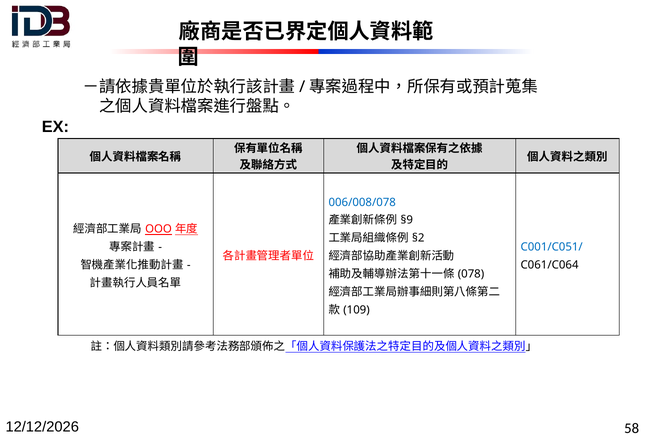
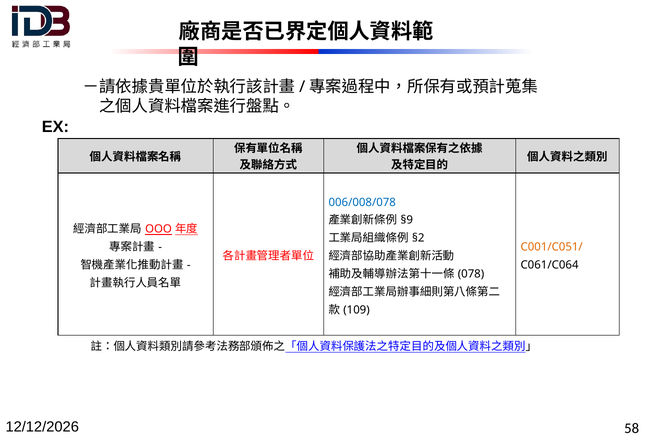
C001/C051/ colour: blue -> orange
